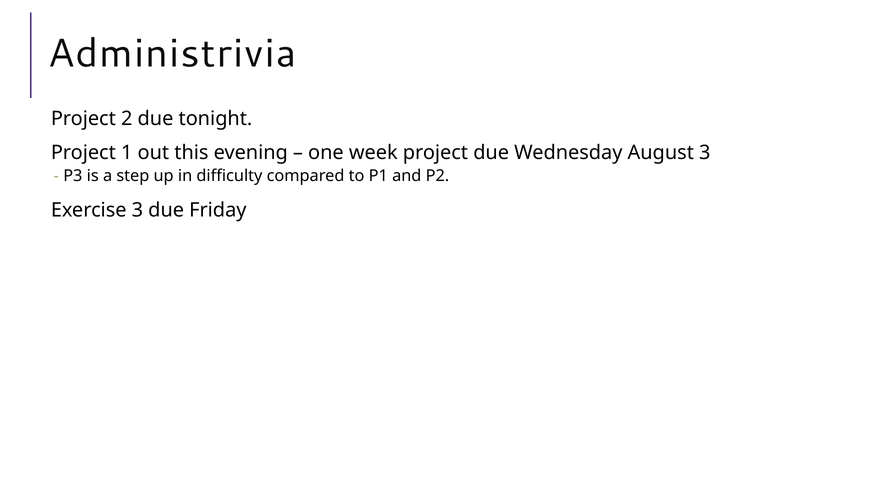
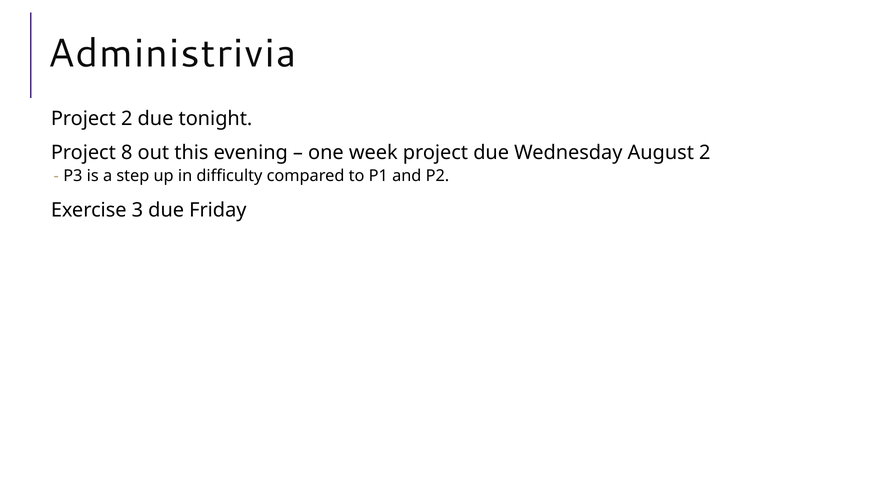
1: 1 -> 8
August 3: 3 -> 2
